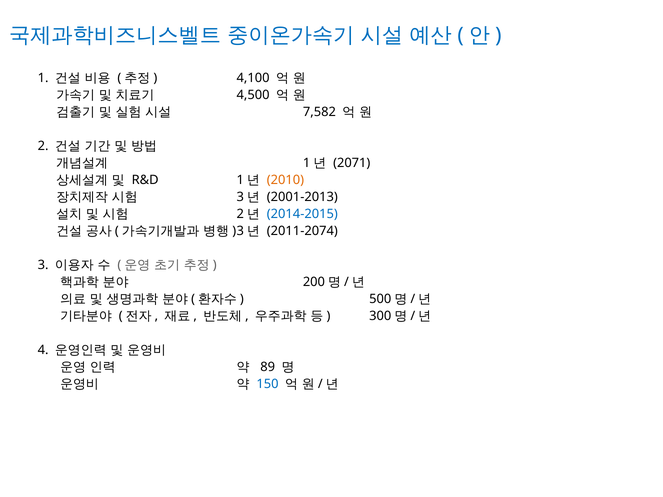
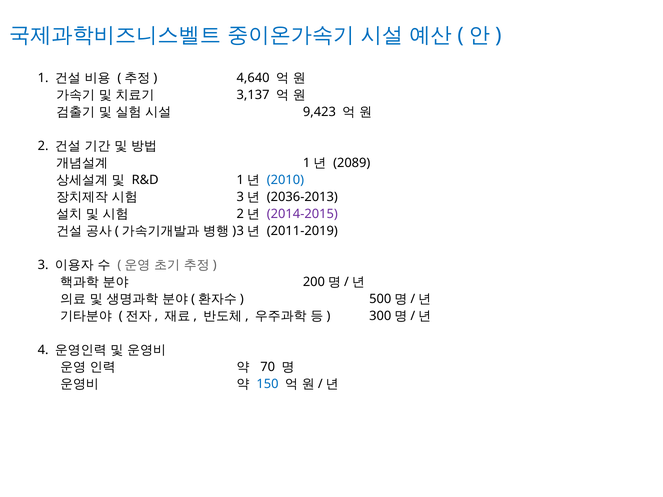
4,100: 4,100 -> 4,640
4,500: 4,500 -> 3,137
7,582: 7,582 -> 9,423
2071: 2071 -> 2089
2010 colour: orange -> blue
2001-2013: 2001-2013 -> 2036-2013
2014-2015 colour: blue -> purple
2011-2074: 2011-2074 -> 2011-2019
89: 89 -> 70
